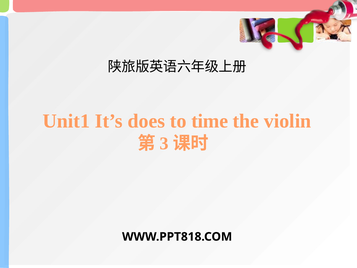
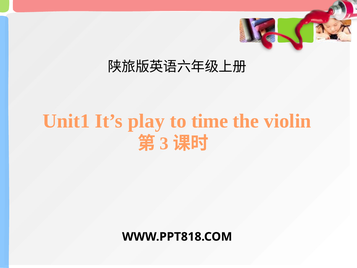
does: does -> play
